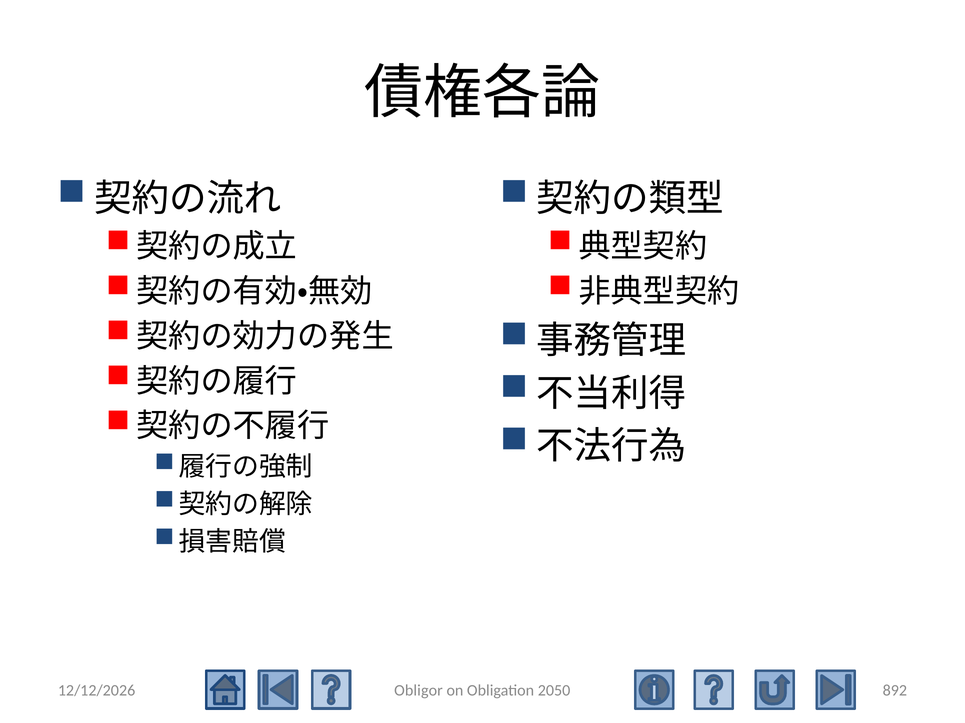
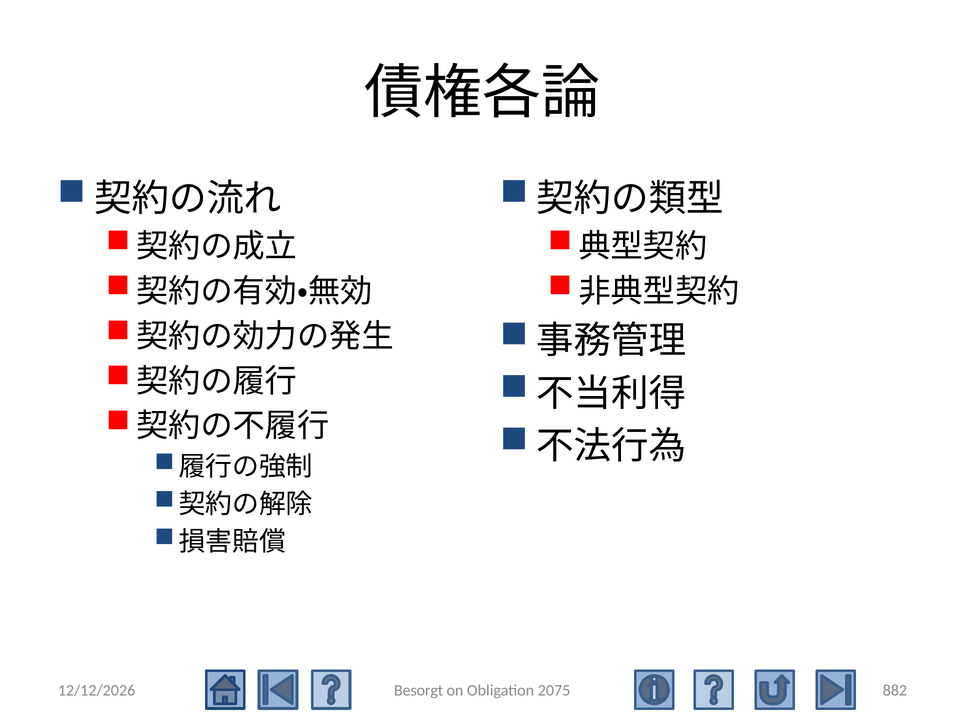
Obligor: Obligor -> Besorgt
2050: 2050 -> 2075
892: 892 -> 882
